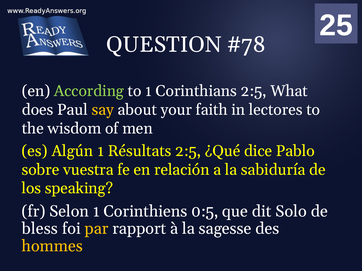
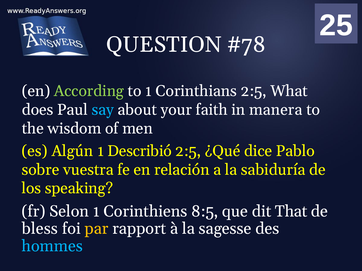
say colour: yellow -> light blue
lectores: lectores -> manera
Résultats: Résultats -> Describió
0:5: 0:5 -> 8:5
Solo: Solo -> That
hommes colour: yellow -> light blue
